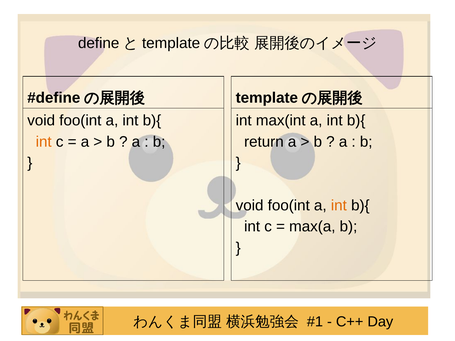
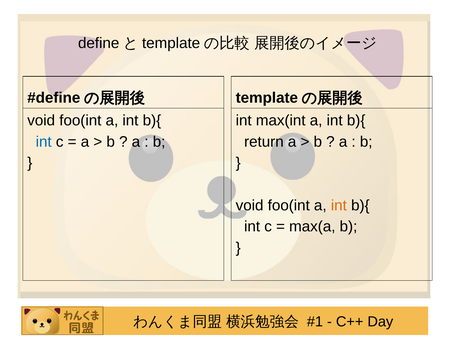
int at (44, 142) colour: orange -> blue
